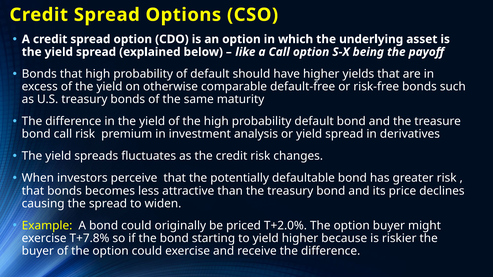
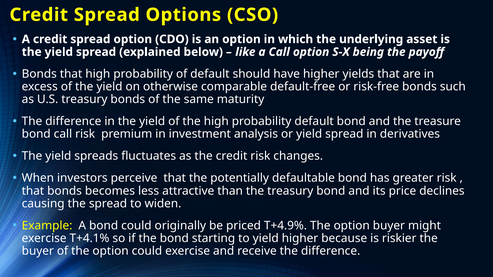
T+2.0%: T+2.0% -> T+4.9%
T+7.8%: T+7.8% -> T+4.1%
